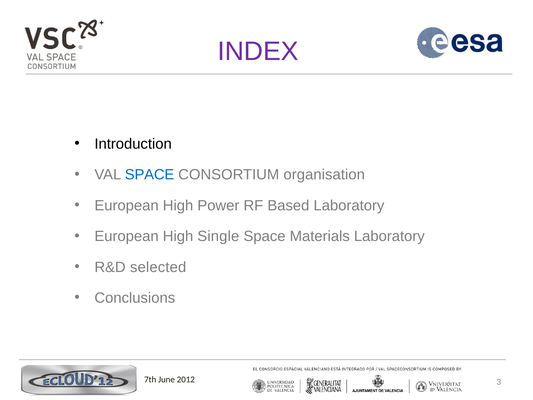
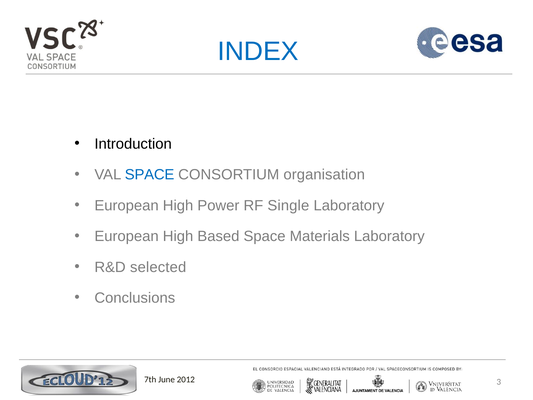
INDEX colour: purple -> blue
Based: Based -> Single
Single: Single -> Based
